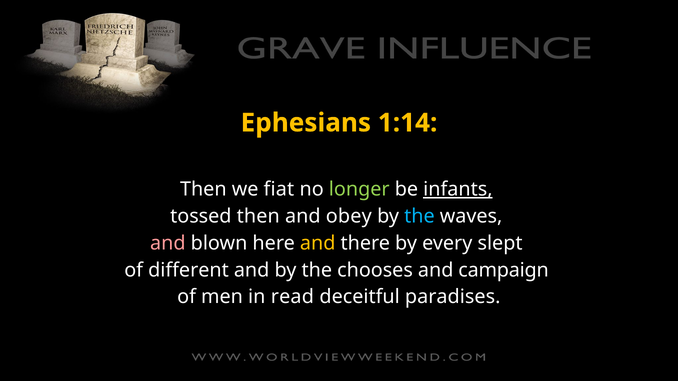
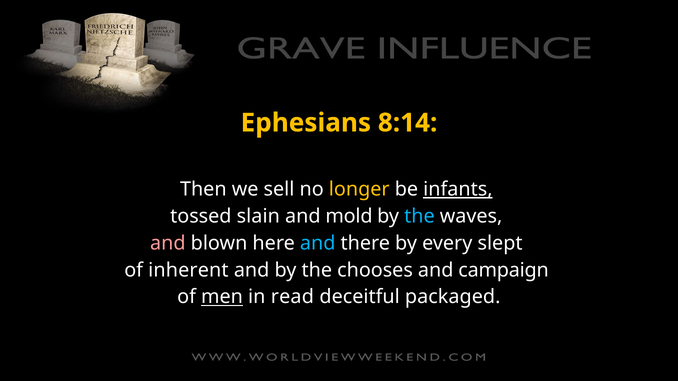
1:14: 1:14 -> 8:14
fiat: fiat -> sell
longer colour: light green -> yellow
tossed then: then -> slain
obey: obey -> mold
and at (318, 243) colour: yellow -> light blue
different: different -> inherent
men underline: none -> present
paradises: paradises -> packaged
